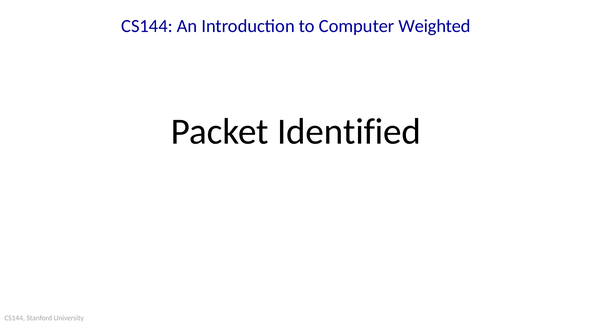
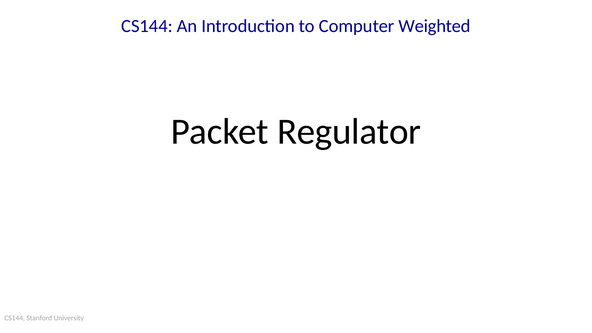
Identified: Identified -> Regulator
